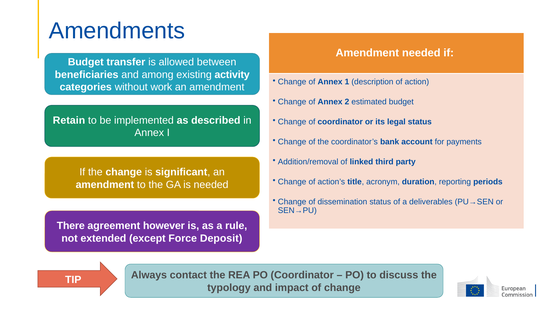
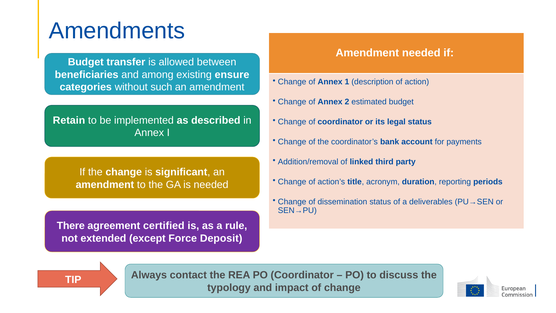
activity: activity -> ensure
work: work -> such
however: however -> certified
